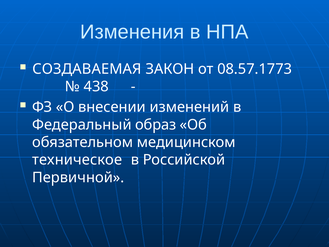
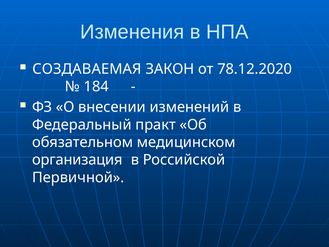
08.57.1773: 08.57.1773 -> 78.12.2020
438: 438 -> 184
образ: образ -> практ
техническое: техническое -> организация
